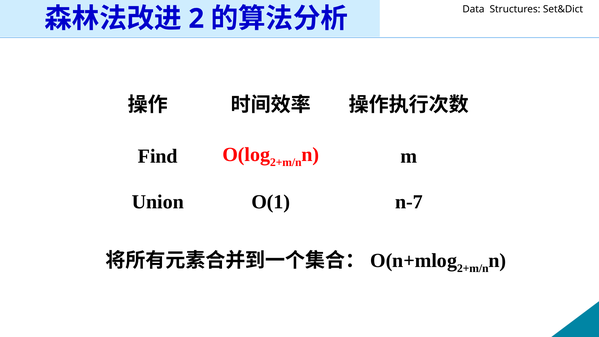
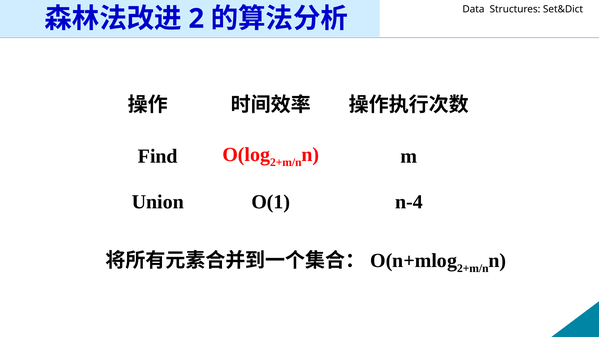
n-7: n-7 -> n-4
